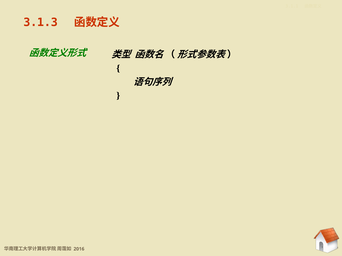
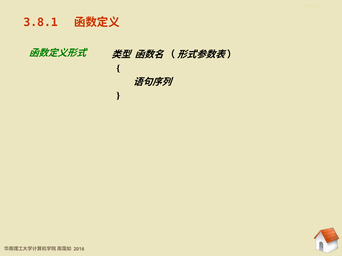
3.1.3: 3.1.3 -> 3.8.1
